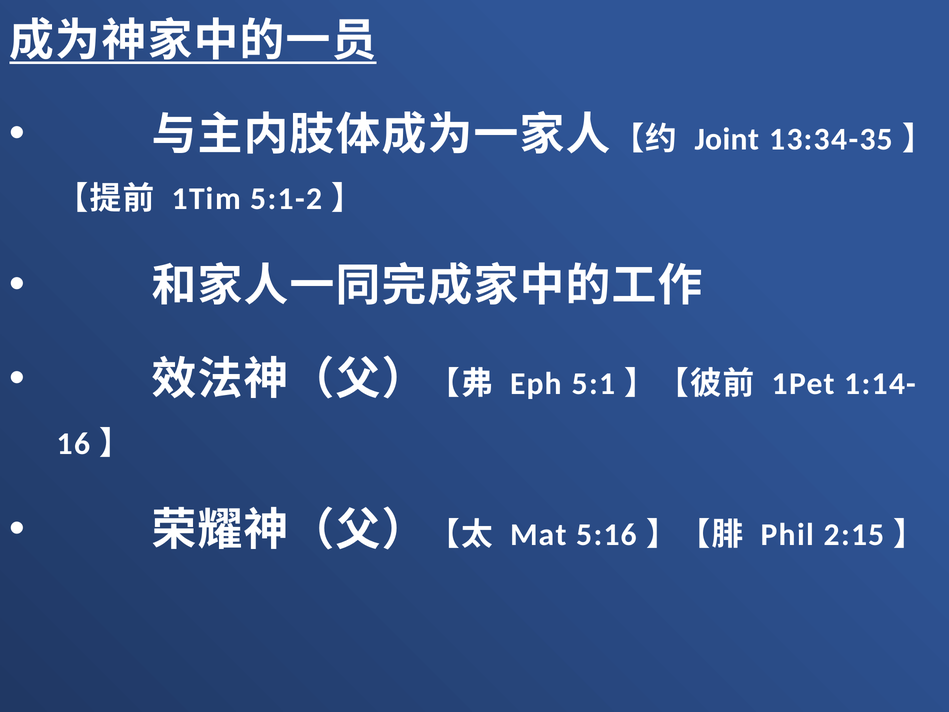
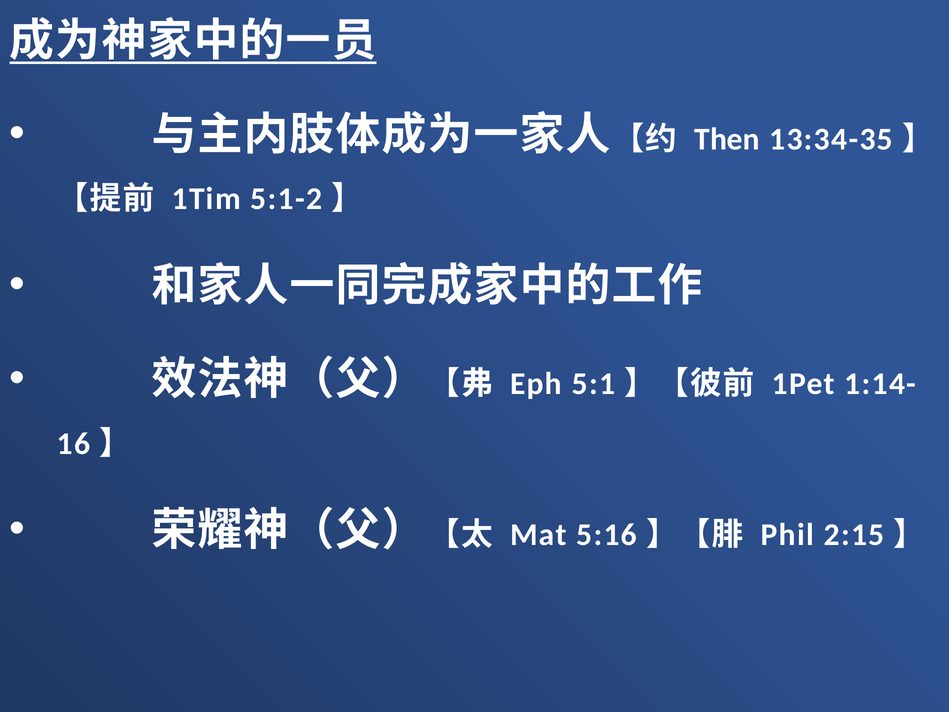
Joint: Joint -> Then
